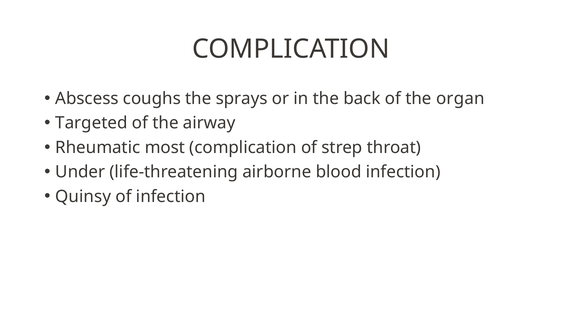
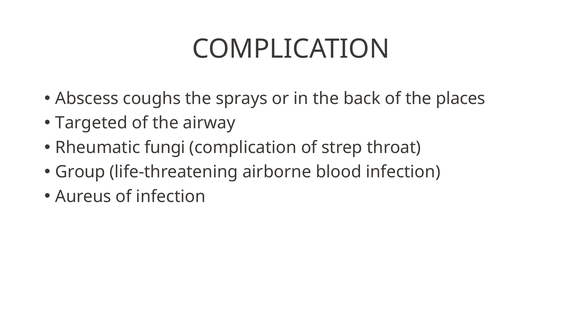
organ: organ -> places
most: most -> fungi
Under: Under -> Group
Quinsy: Quinsy -> Aureus
